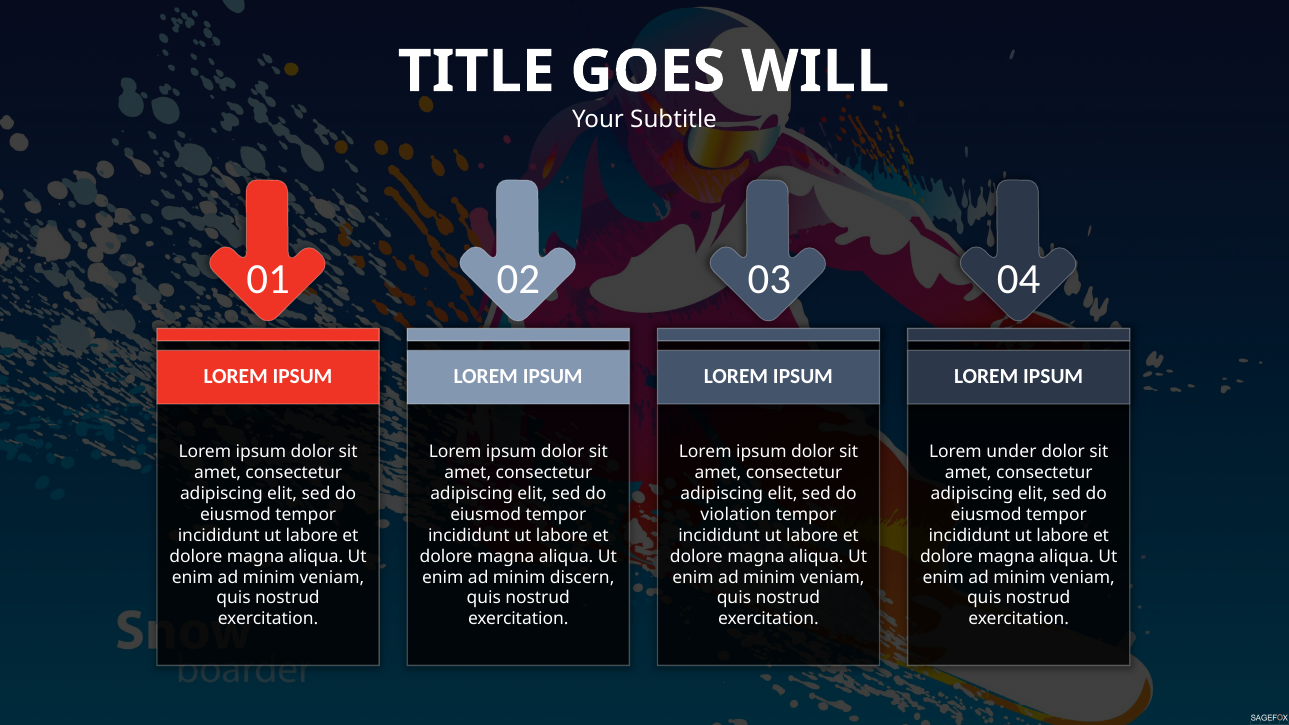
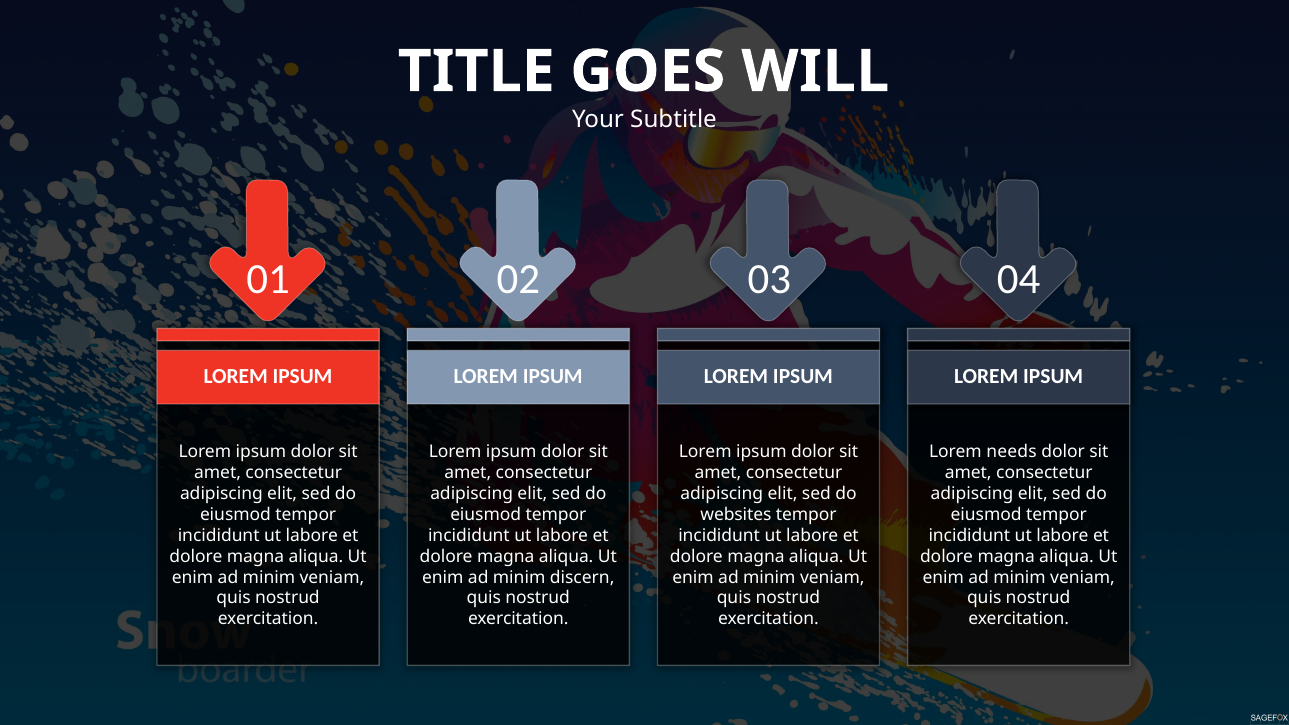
under: under -> needs
violation: violation -> websites
